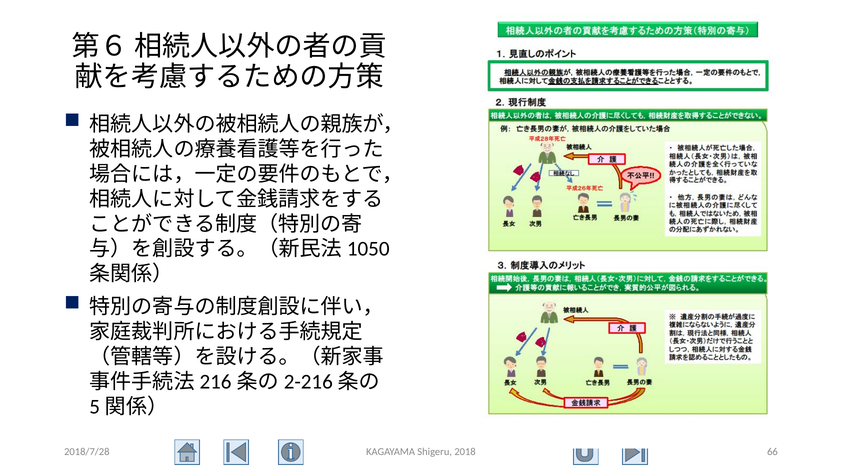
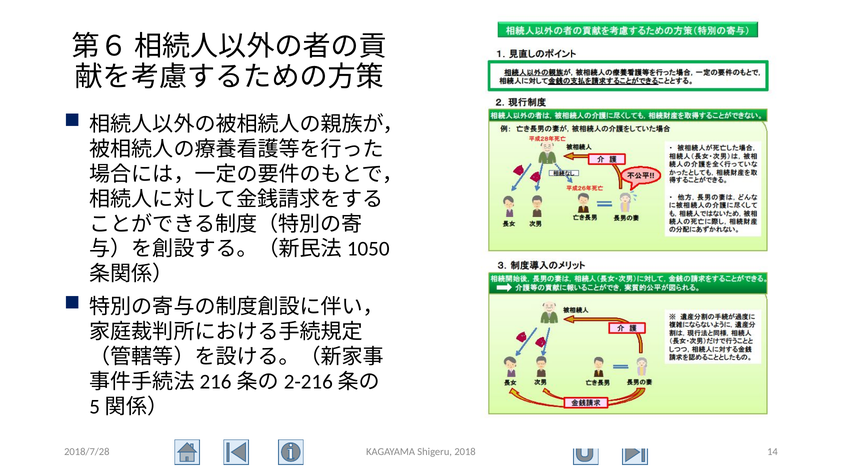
66: 66 -> 14
